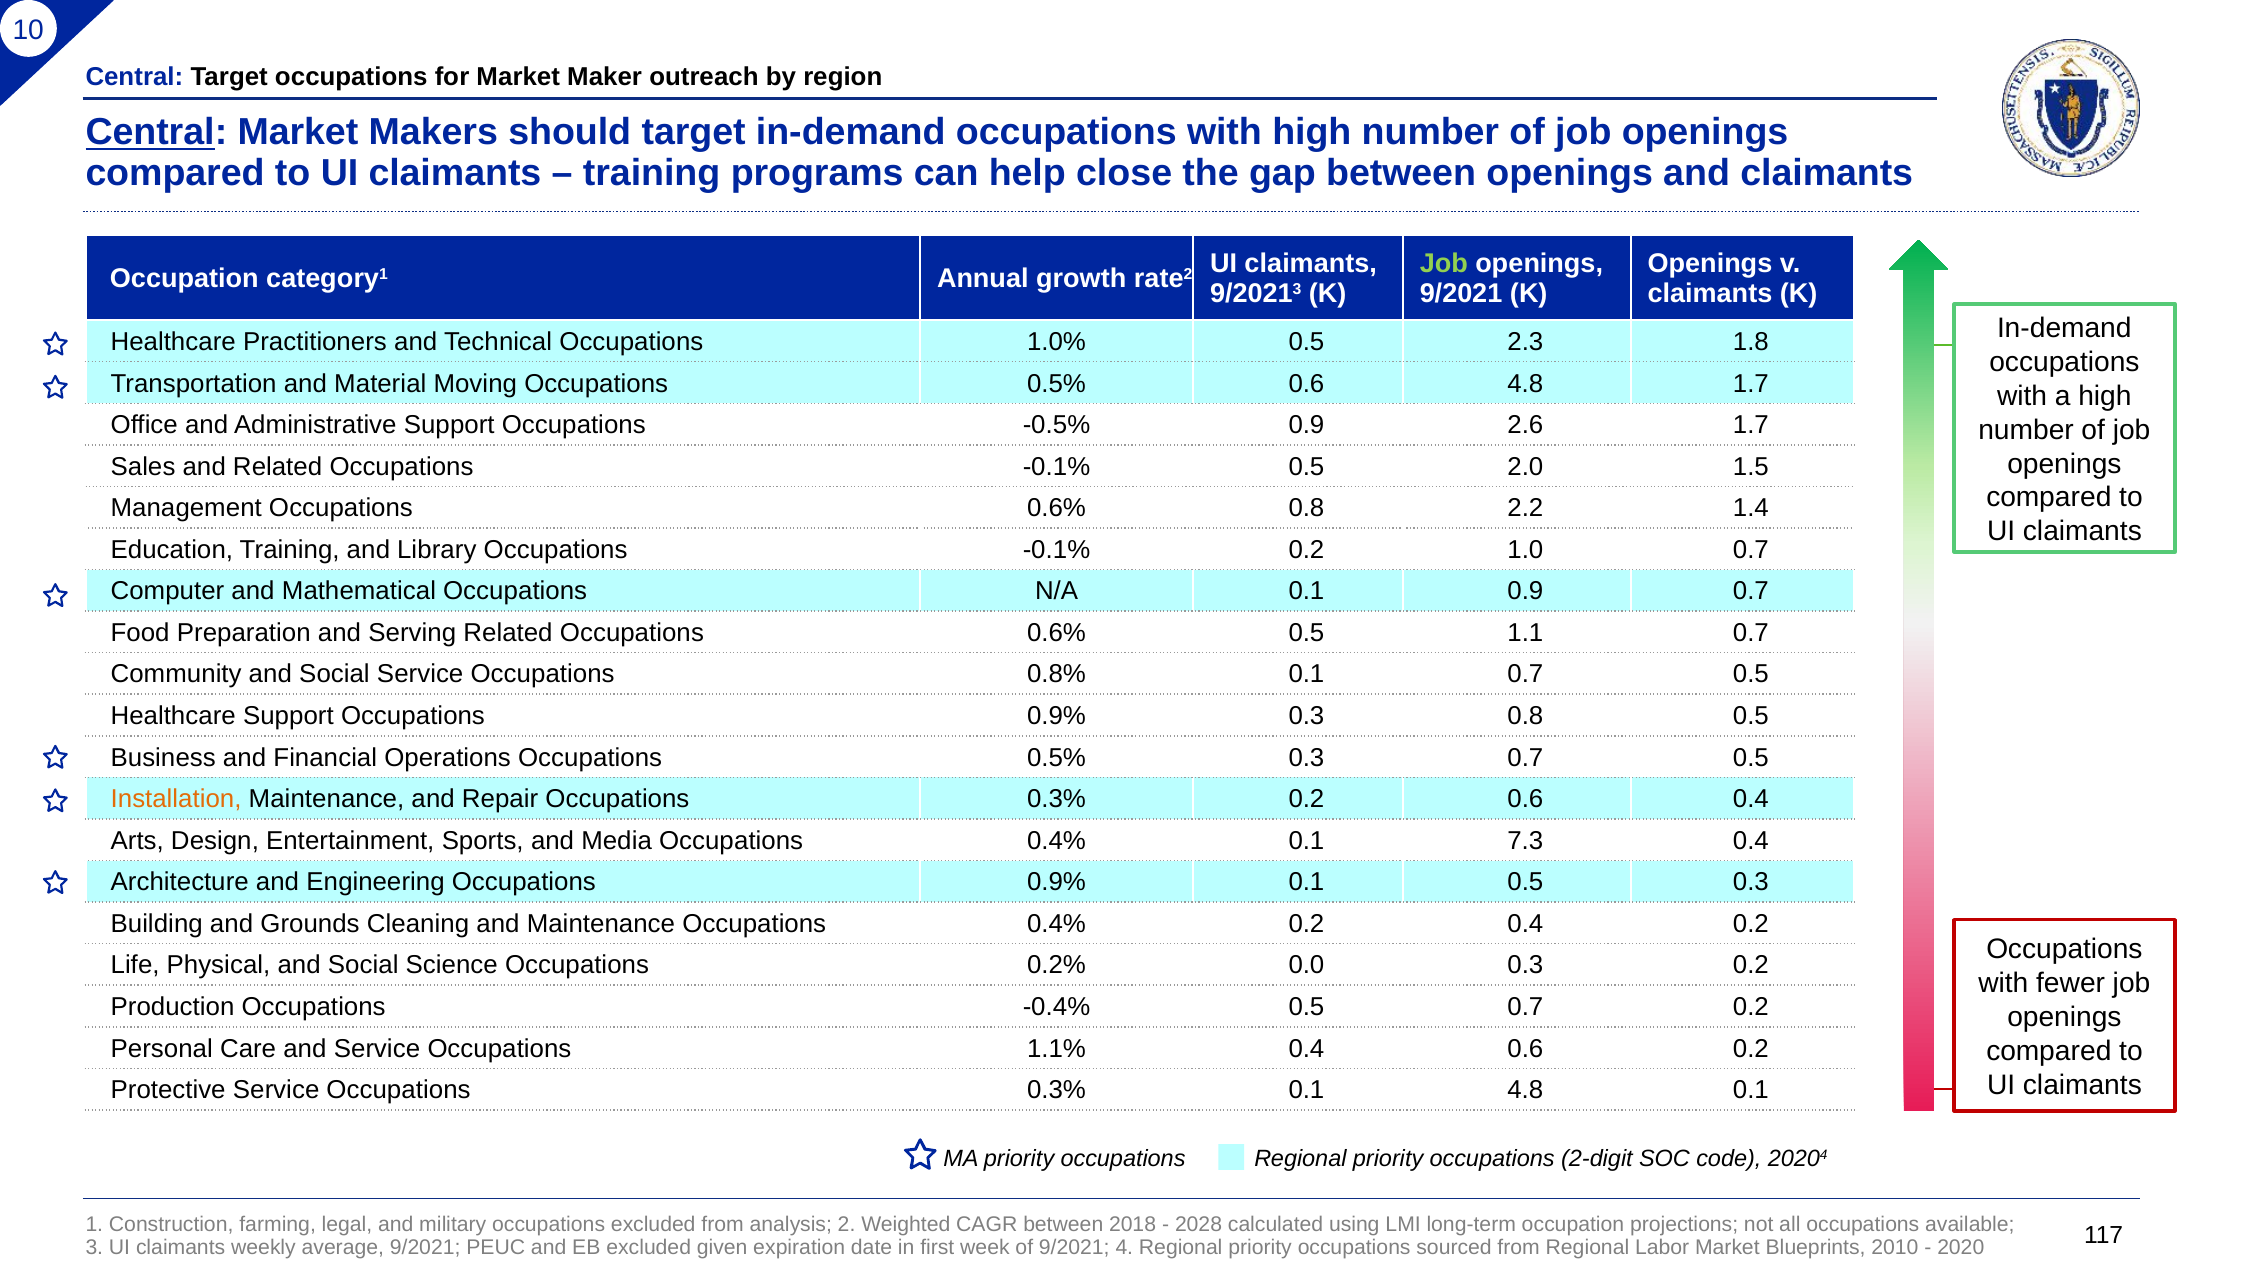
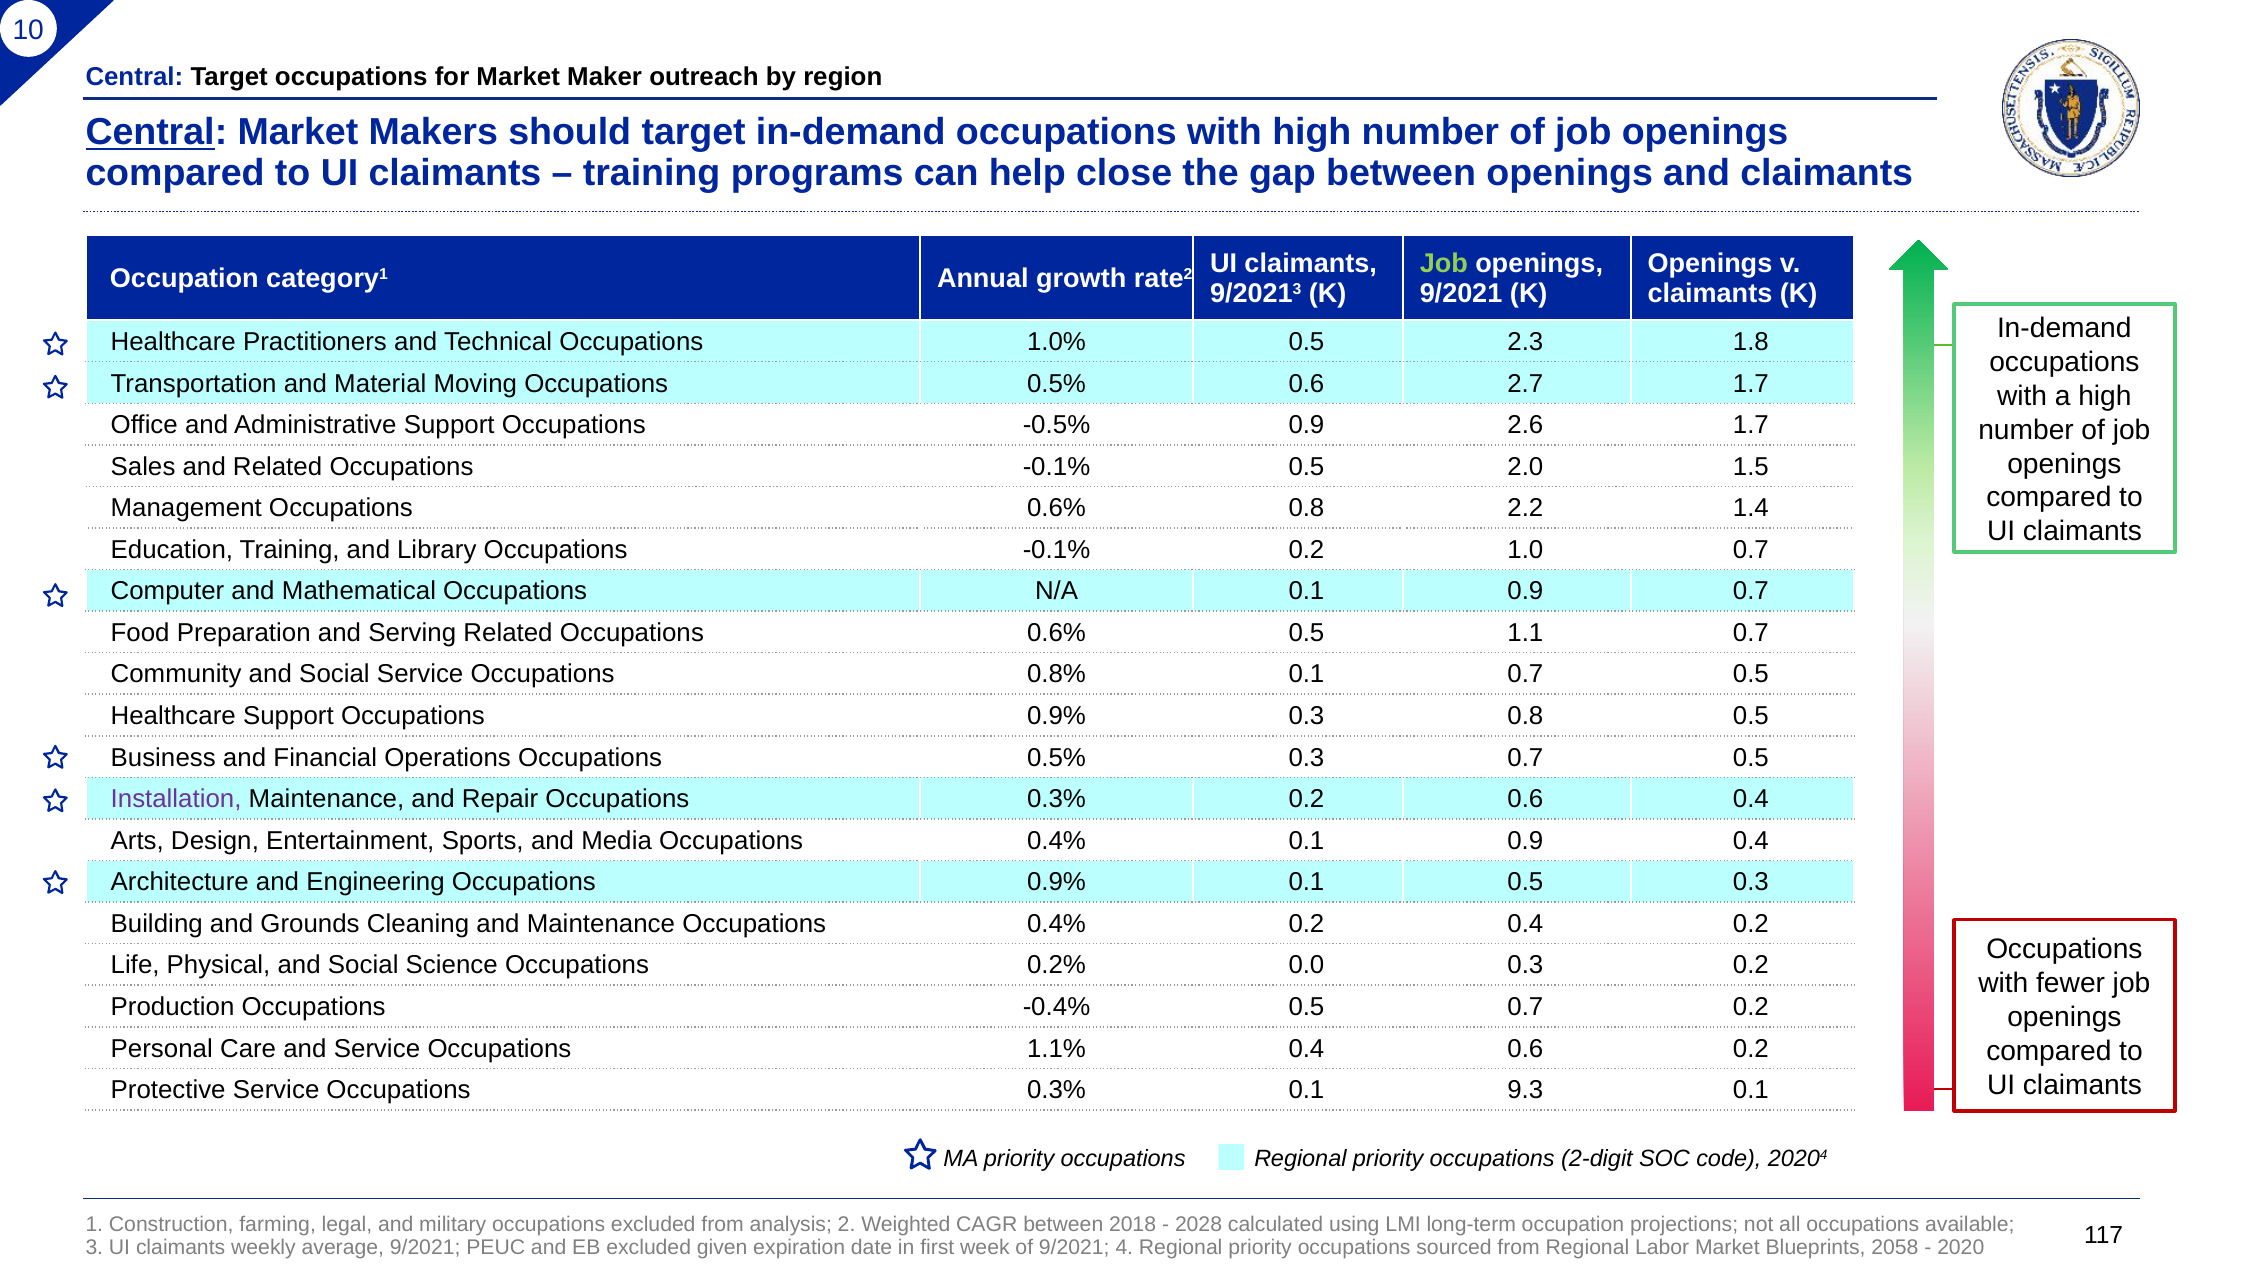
0.6 4.8: 4.8 -> 2.7
Installation colour: orange -> purple
0.4% 0.1 7.3: 7.3 -> 0.9
0.1 4.8: 4.8 -> 9.3
2010: 2010 -> 2058
